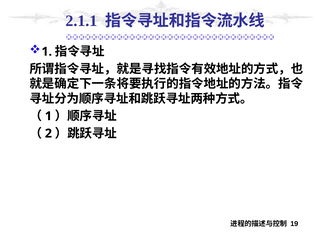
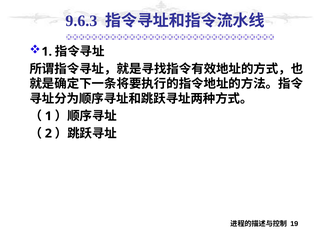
2.1.1: 2.1.1 -> 9.6.3
